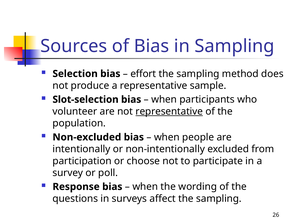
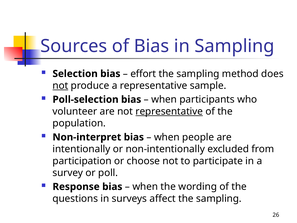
not at (60, 86) underline: none -> present
Slot-selection: Slot-selection -> Poll-selection
Non-excluded: Non-excluded -> Non-interpret
